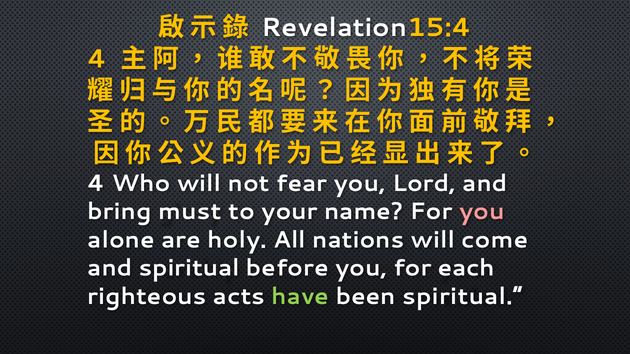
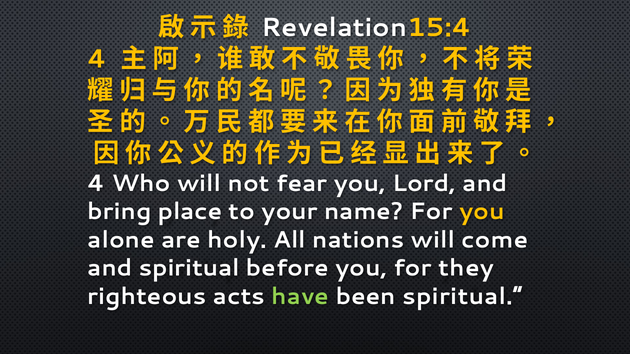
must: must -> place
you at (482, 212) colour: pink -> yellow
each: each -> they
